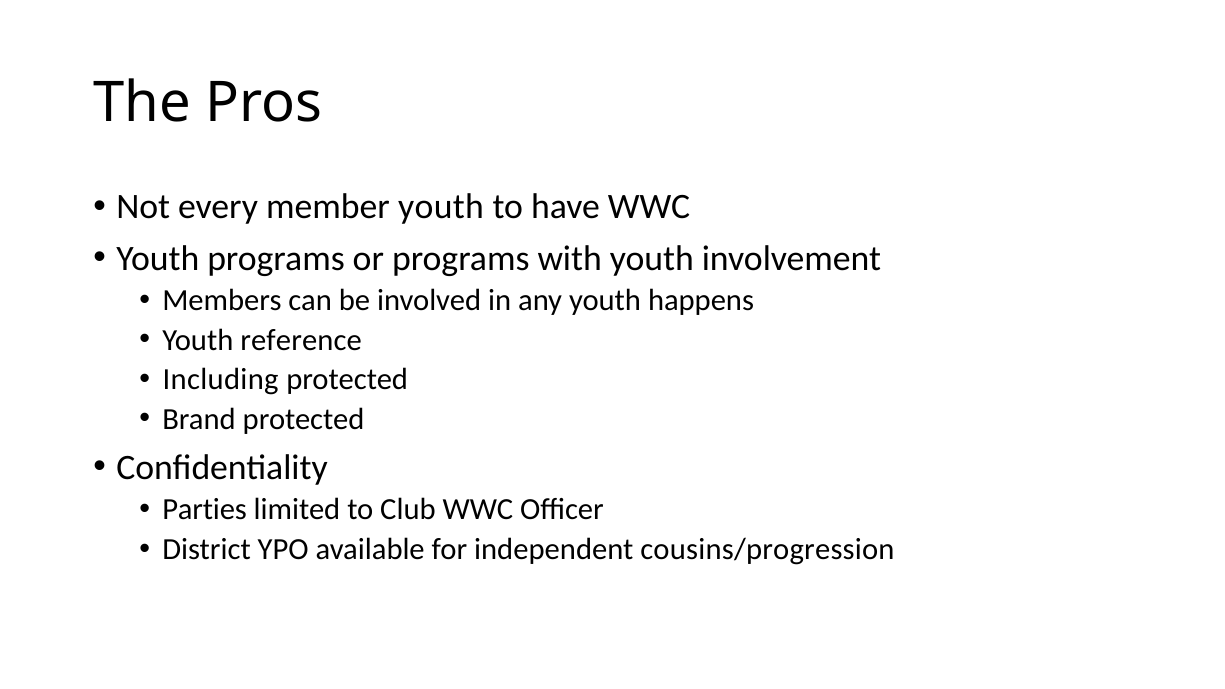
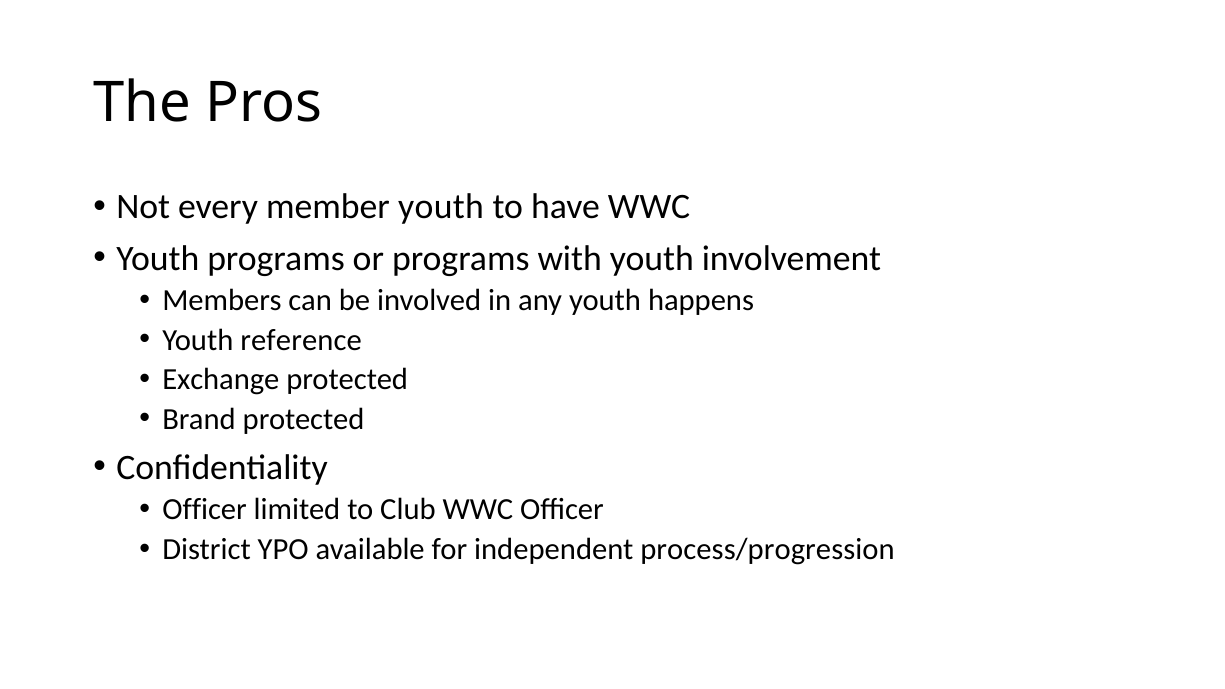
Including: Including -> Exchange
Parties at (205, 510): Parties -> Officer
cousins/progression: cousins/progression -> process/progression
